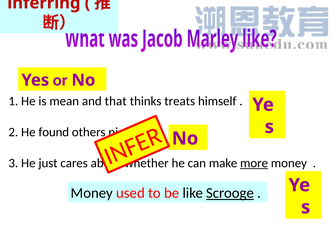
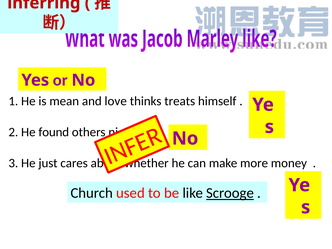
that: that -> love
more underline: present -> none
Money at (92, 193): Money -> Church
